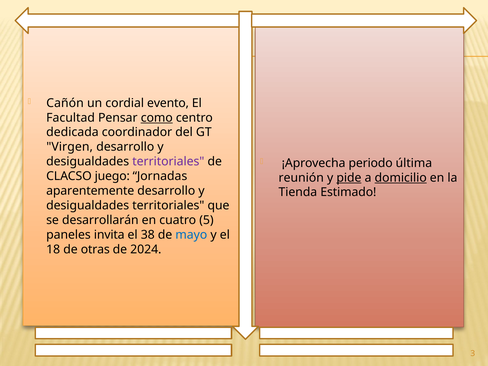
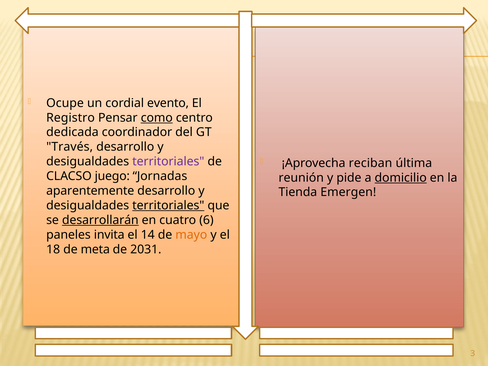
Cañón: Cañón -> Ocupe
Facultad: Facultad -> Registro
Virgen: Virgen -> Través
periodo: periodo -> reciban
pide underline: present -> none
Estimado: Estimado -> Emergen
territoriales at (168, 205) underline: none -> present
desarrollarán underline: none -> present
5: 5 -> 6
38: 38 -> 14
mayo colour: blue -> orange
otras: otras -> meta
2024: 2024 -> 2031
